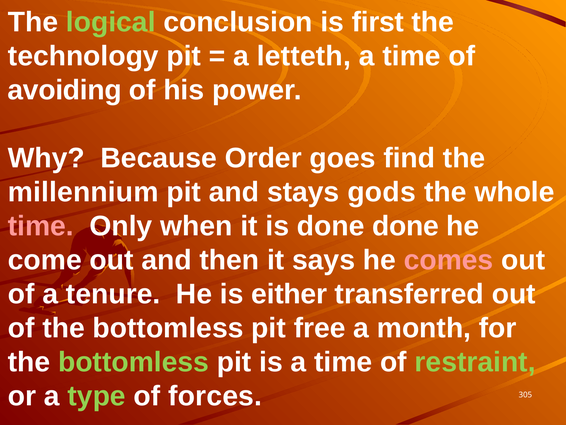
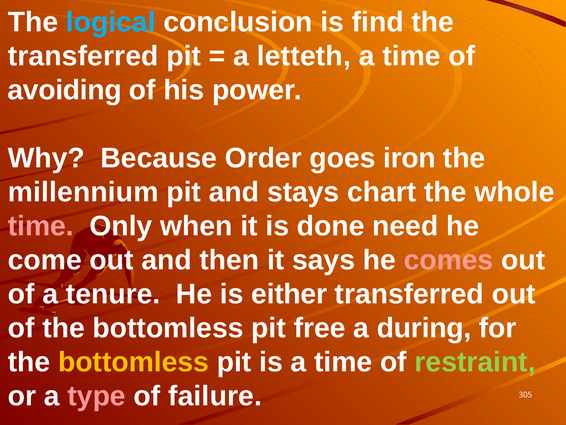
logical colour: light green -> light blue
first: first -> find
technology at (83, 56): technology -> transferred
find: find -> iron
gods: gods -> chart
done done: done -> need
month: month -> during
bottomless at (134, 362) colour: light green -> yellow
type colour: light green -> pink
forces: forces -> failure
